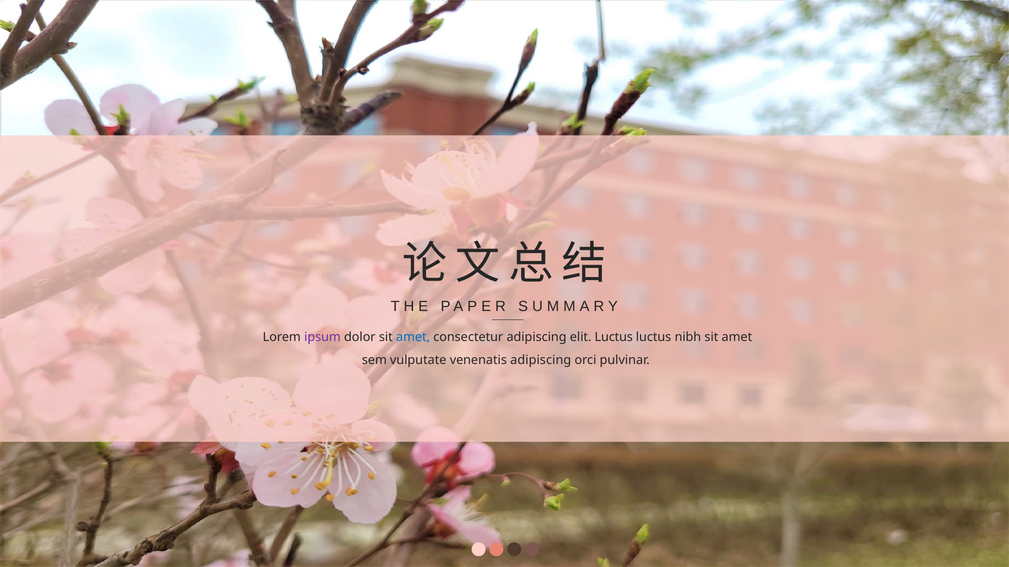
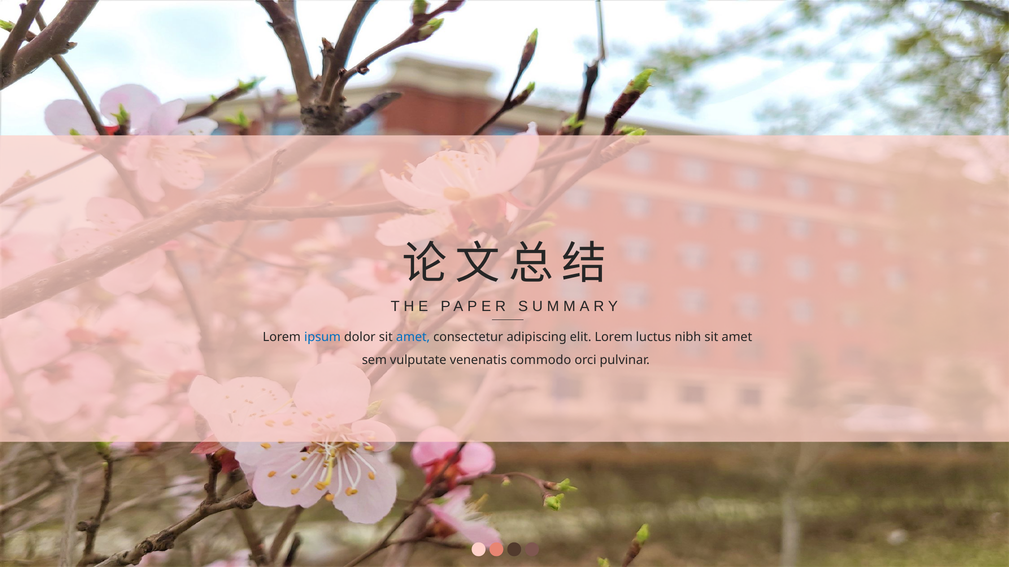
ipsum colour: purple -> blue
elit Luctus: Luctus -> Lorem
venenatis adipiscing: adipiscing -> commodo
